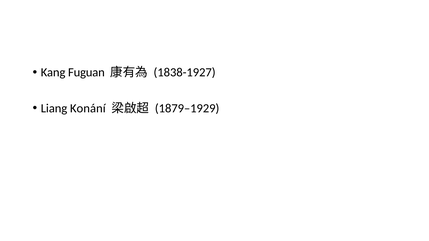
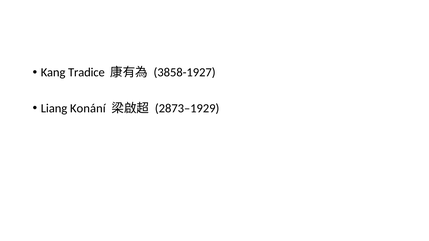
Fuguan: Fuguan -> Tradice
1838-1927: 1838-1927 -> 3858-1927
1879–1929: 1879–1929 -> 2873–1929
